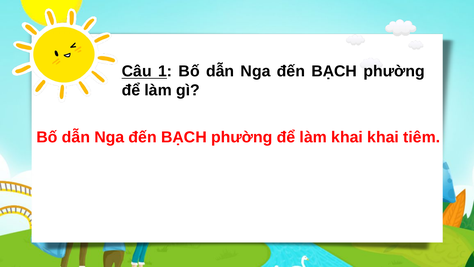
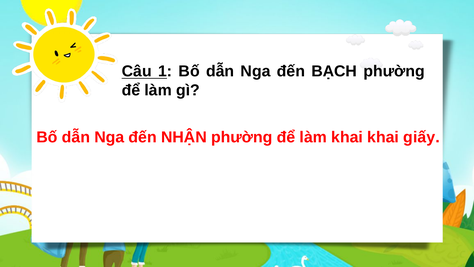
BẠCH at (184, 137): BẠCH -> NHẬN
tiêm: tiêm -> giấy
